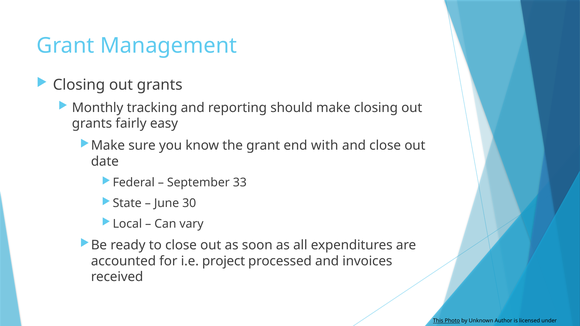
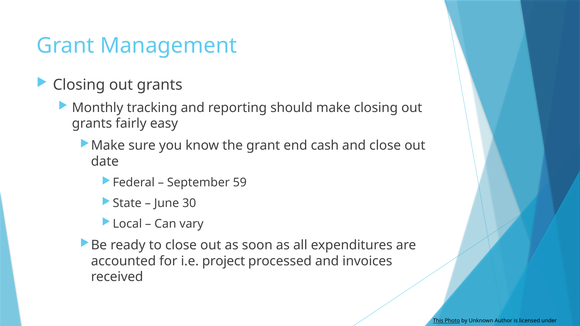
with: with -> cash
33: 33 -> 59
